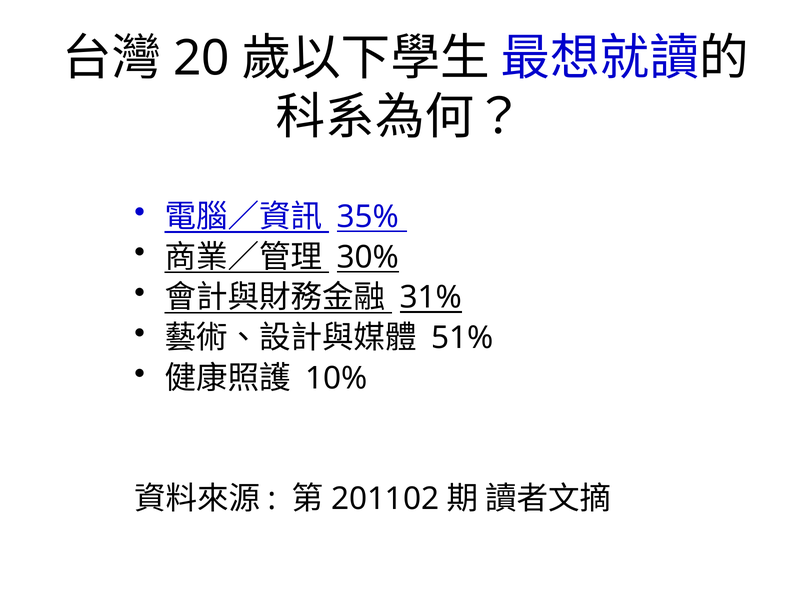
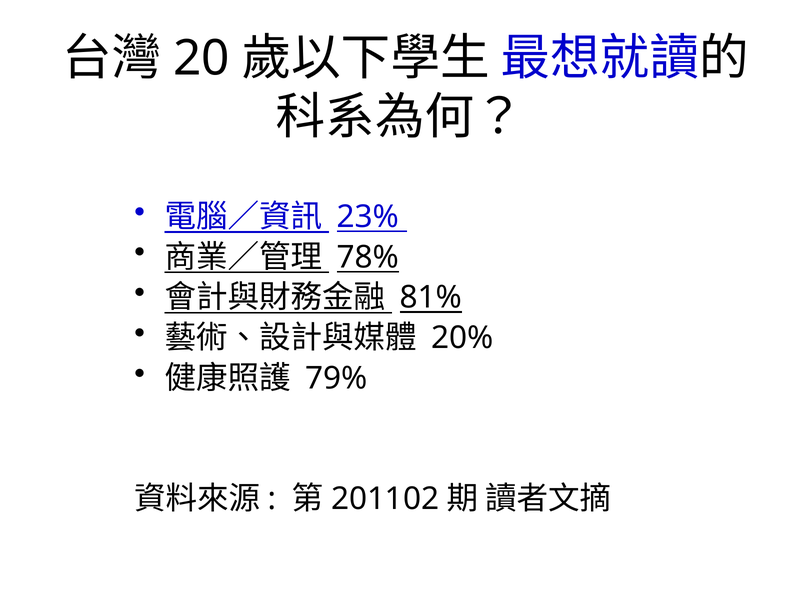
35%: 35% -> 23%
30%: 30% -> 78%
31%: 31% -> 81%
51%: 51% -> 20%
10%: 10% -> 79%
